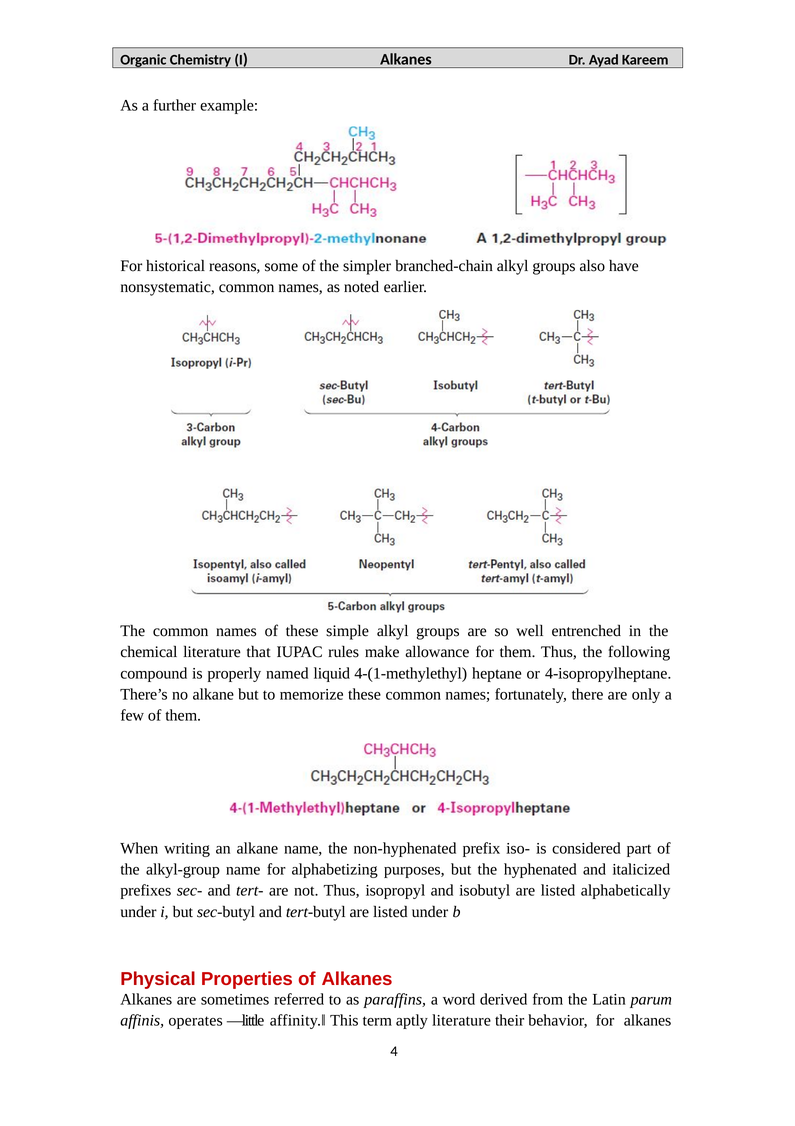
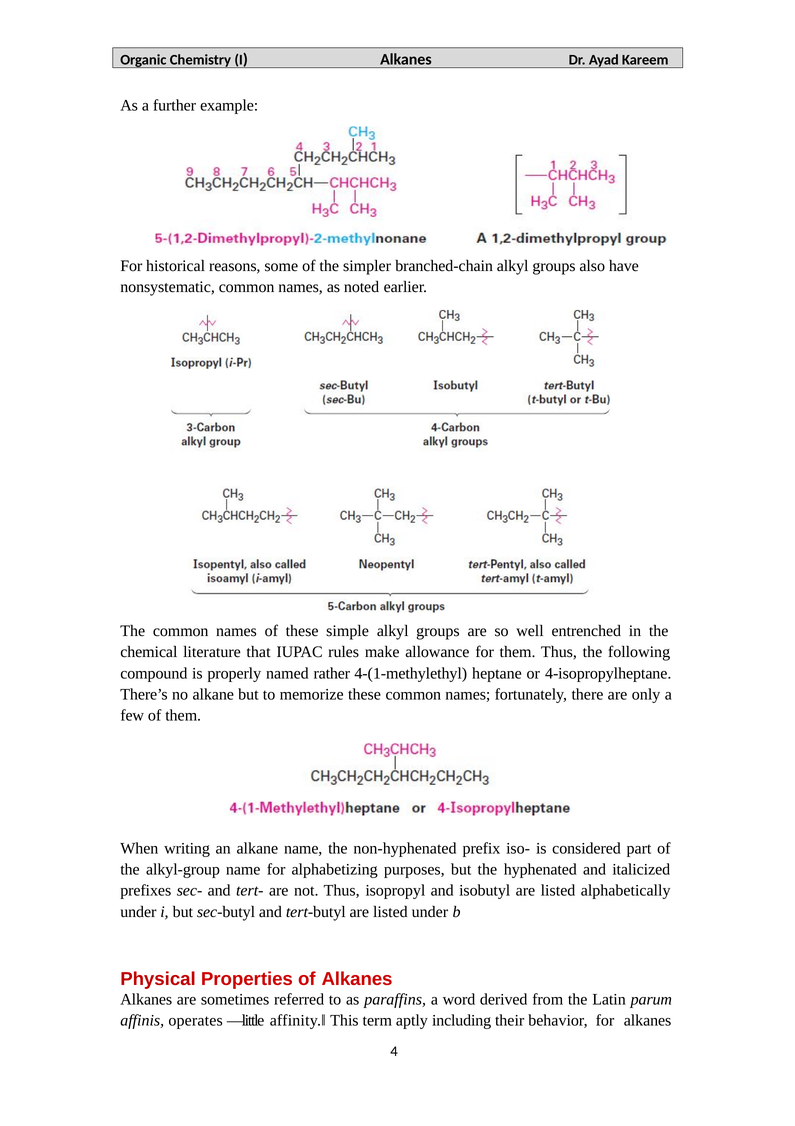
liquid: liquid -> rather
aptly literature: literature -> including
